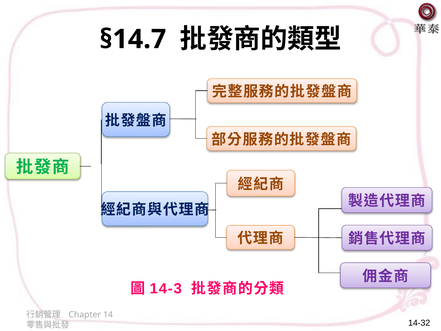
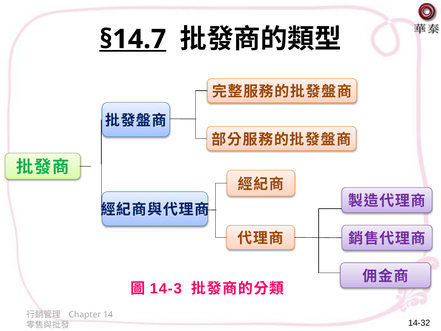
§14.7 underline: none -> present
